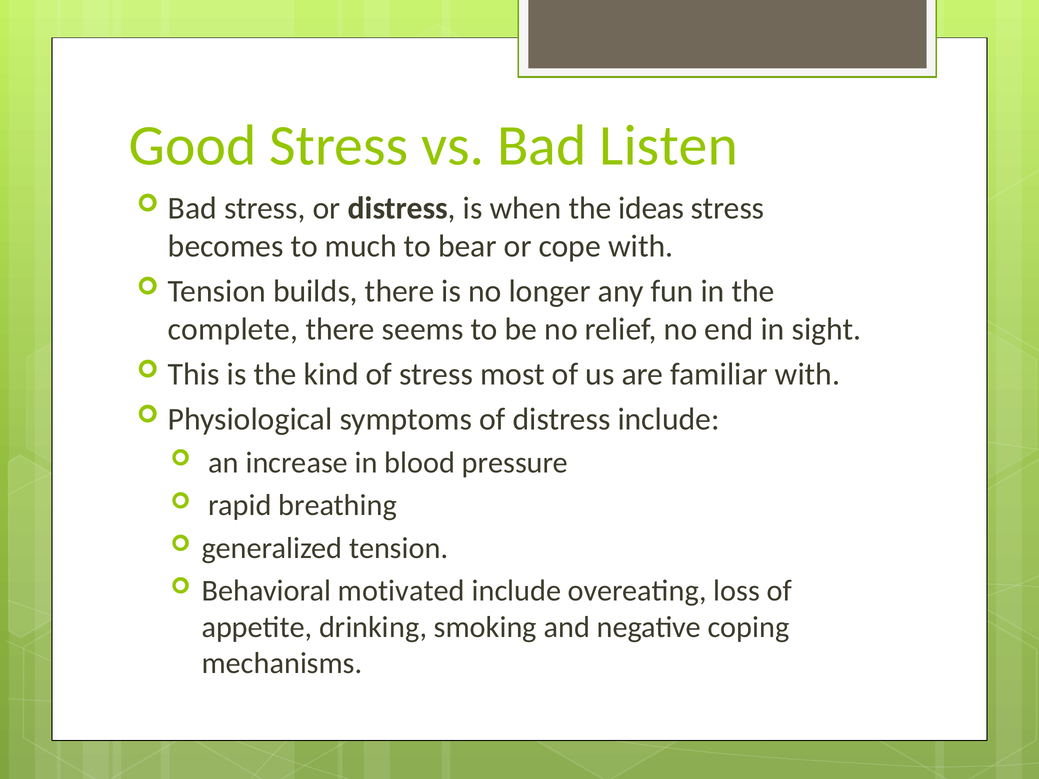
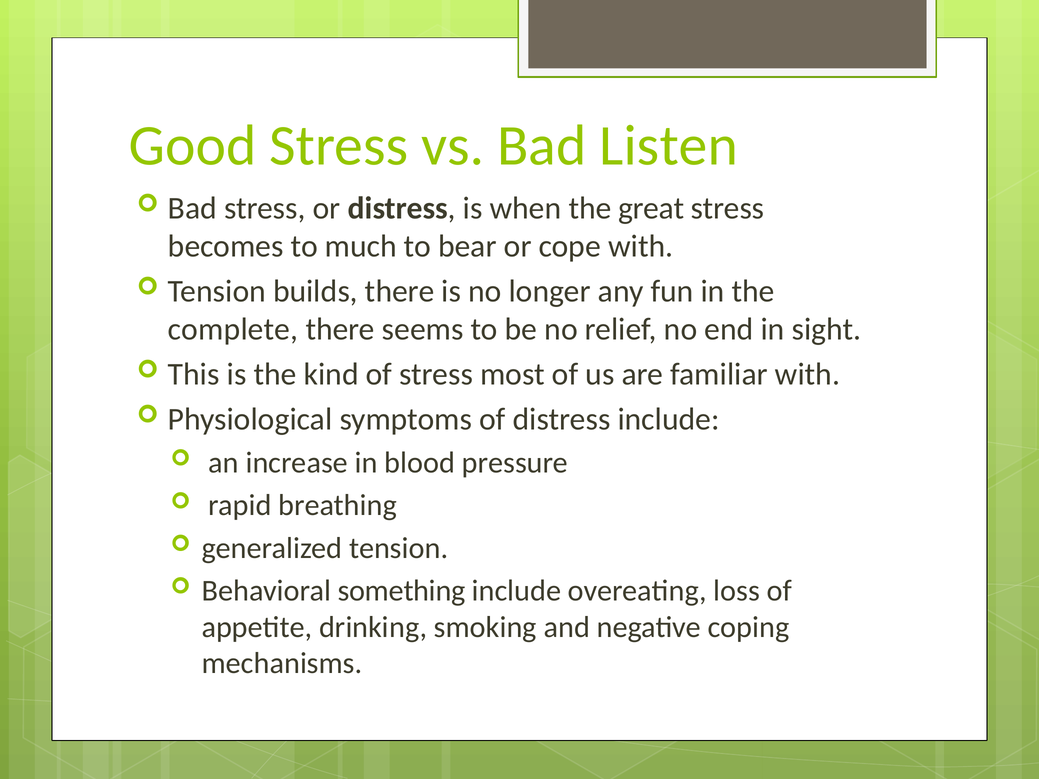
ideas: ideas -> great
motivated: motivated -> something
